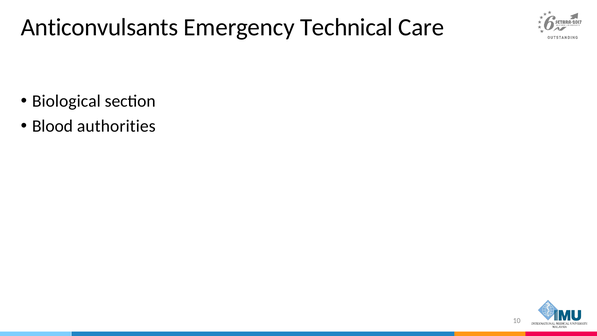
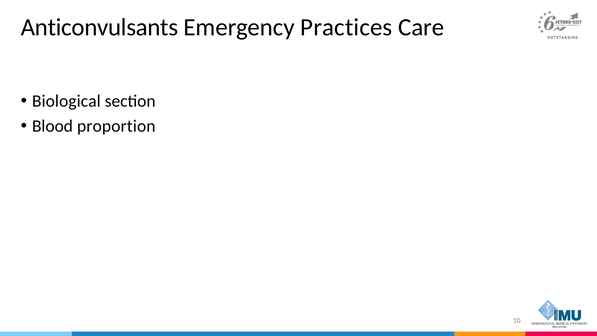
Technical: Technical -> Practices
authorities: authorities -> proportion
